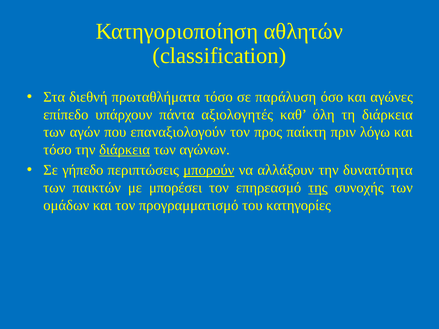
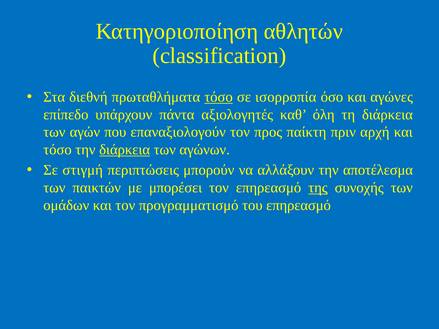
τόσο at (219, 97) underline: none -> present
παράλυση: παράλυση -> ισορροπία
λόγω: λόγω -> αρχή
γήπεδο: γήπεδο -> στιγμή
μπορούν underline: present -> none
δυνατότητα: δυνατότητα -> αποτέλεσμα
του κατηγορίες: κατηγορίες -> επηρεασμό
